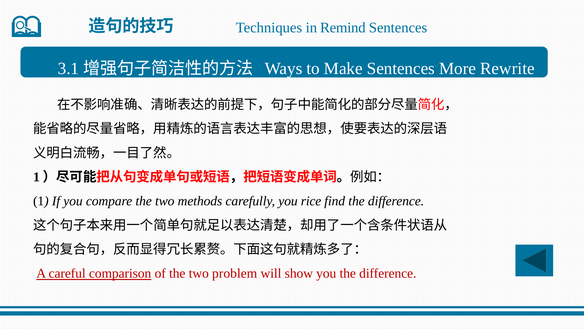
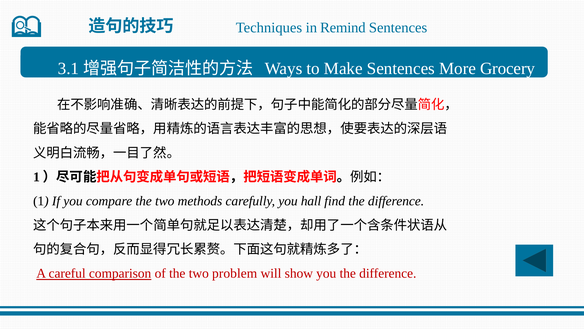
Rewrite: Rewrite -> Grocery
rice: rice -> hall
